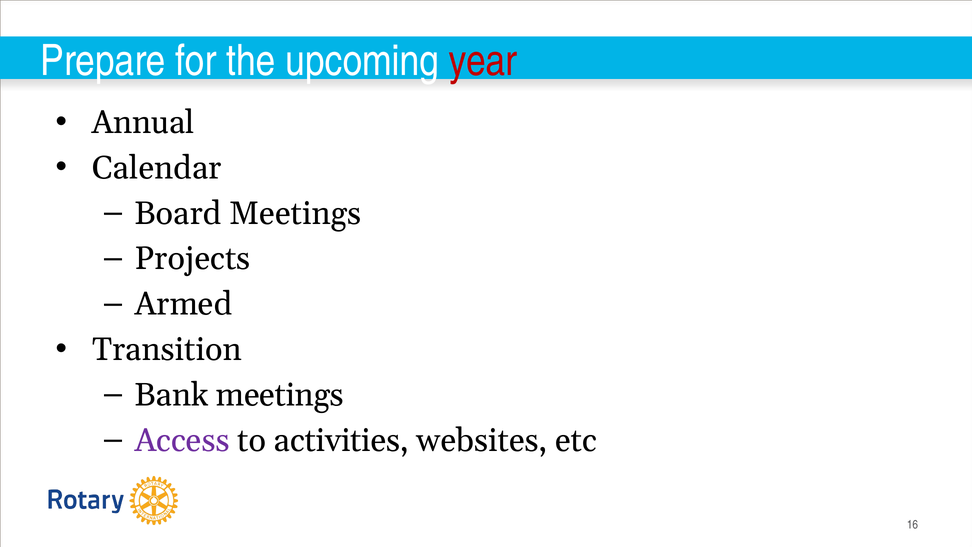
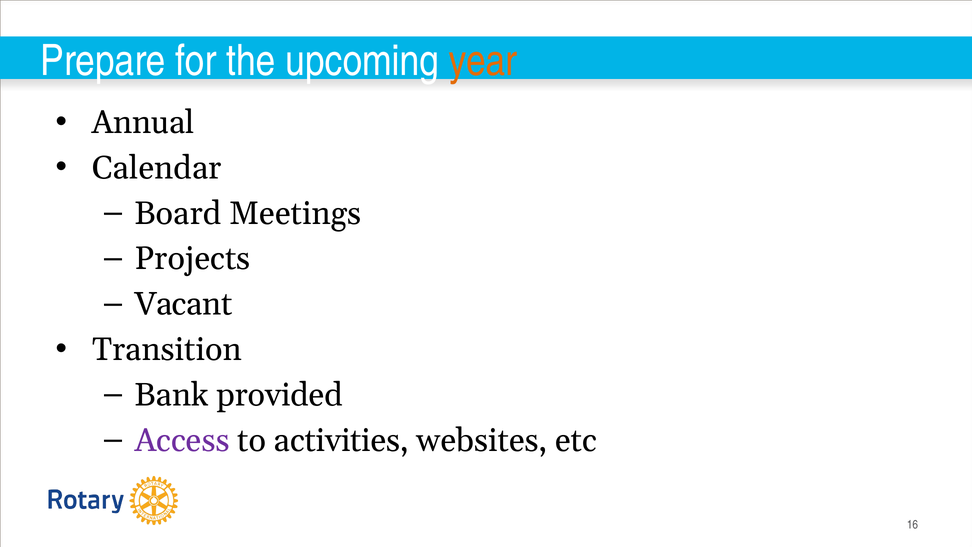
year colour: red -> orange
Armed: Armed -> Vacant
Bank meetings: meetings -> provided
